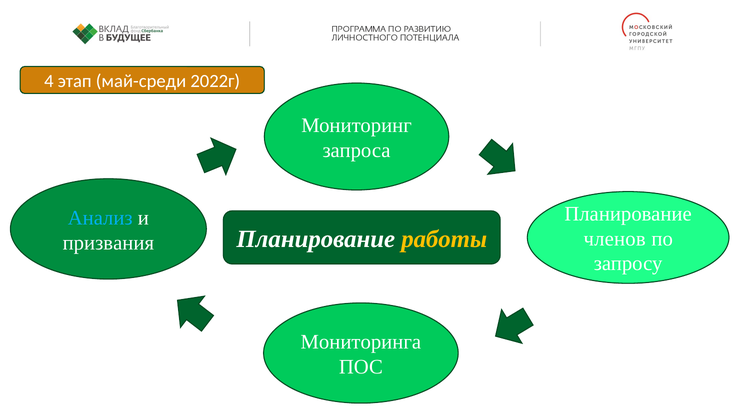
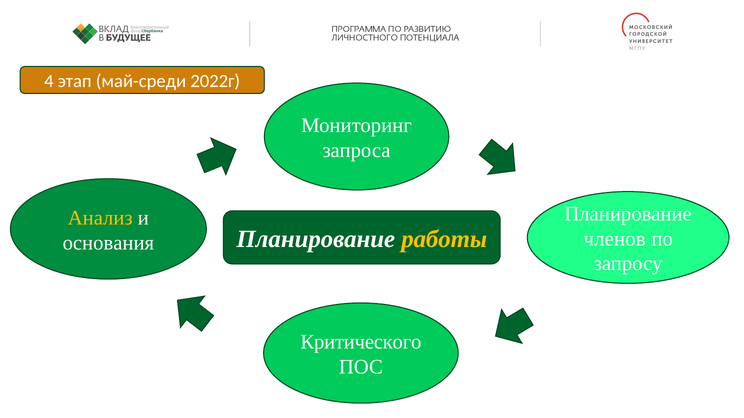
Анализ colour: light blue -> yellow
призвания: призвания -> основания
Мониторинга: Мониторинга -> Критического
